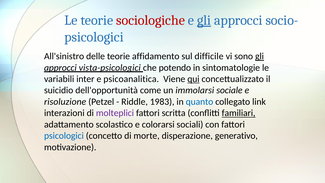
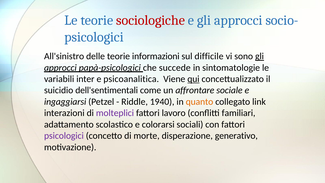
gli at (204, 20) underline: present -> none
affidamento: affidamento -> informazioni
vista-psicologici: vista-psicologici -> papà-psicologici
potendo: potendo -> succede
dell'opportunità: dell'opportunità -> dell'sentimentali
immolarsi: immolarsi -> affrontare
risoluzione: risoluzione -> ingaggiarsi
1983: 1983 -> 1940
quanto colour: blue -> orange
scritta: scritta -> lavoro
familiari underline: present -> none
psicologici at (64, 136) colour: blue -> purple
